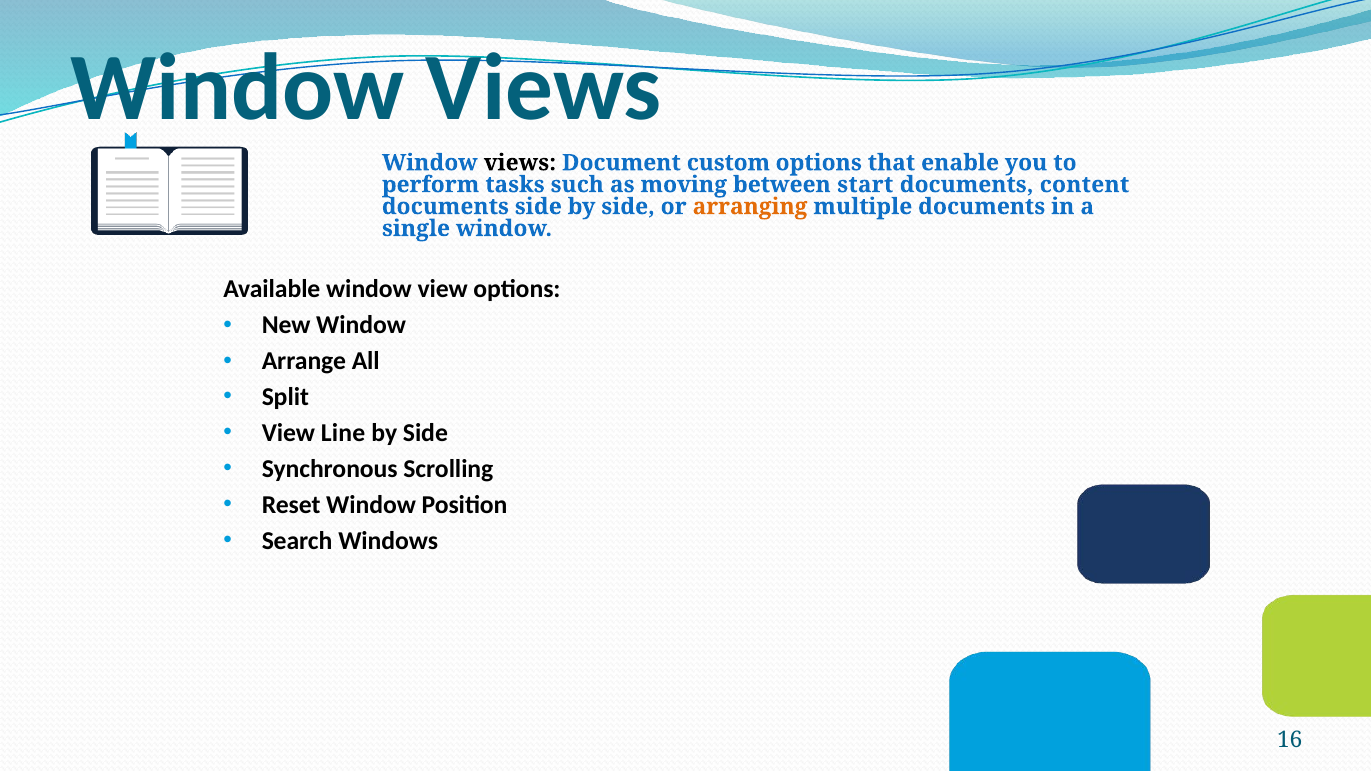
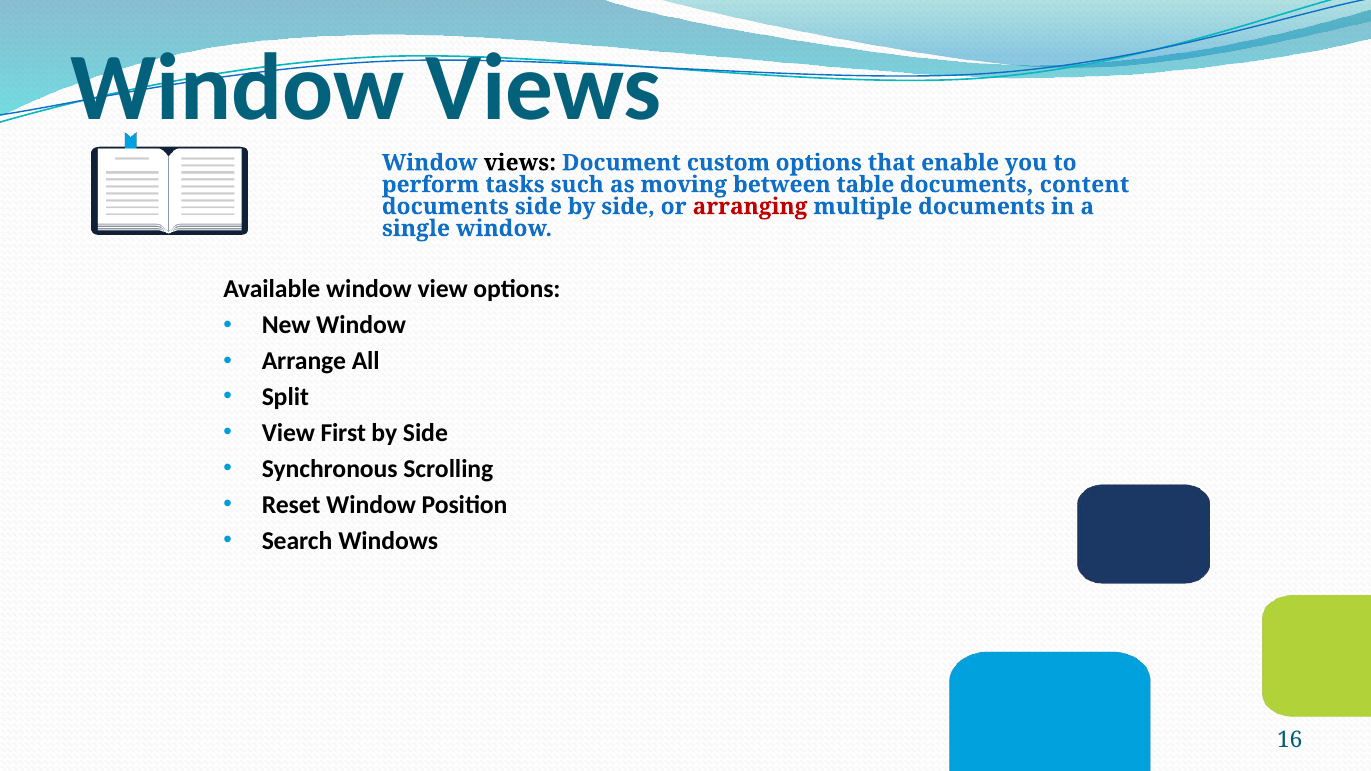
start: start -> table
arranging colour: orange -> red
Line: Line -> First
